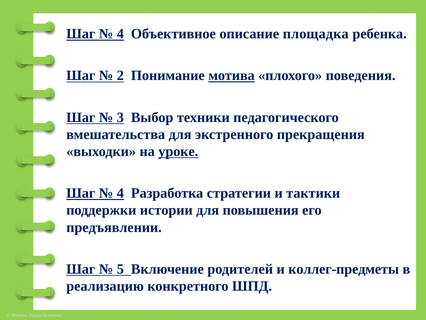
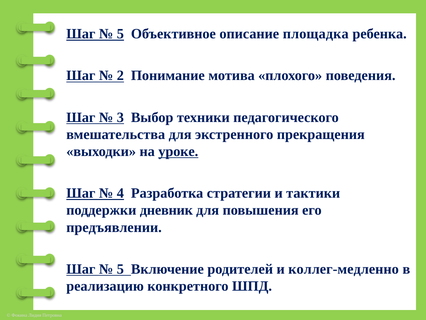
4 at (120, 34): 4 -> 5
мотива underline: present -> none
истории: истории -> дневник
коллег-предметы: коллег-предметы -> коллег-медленно
